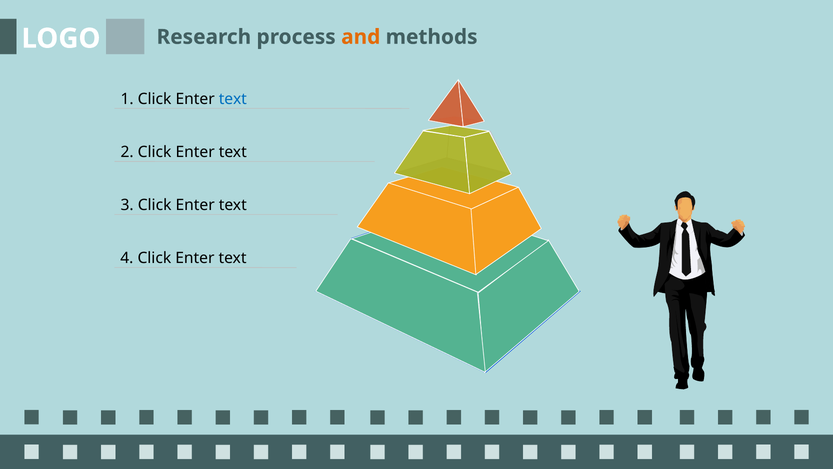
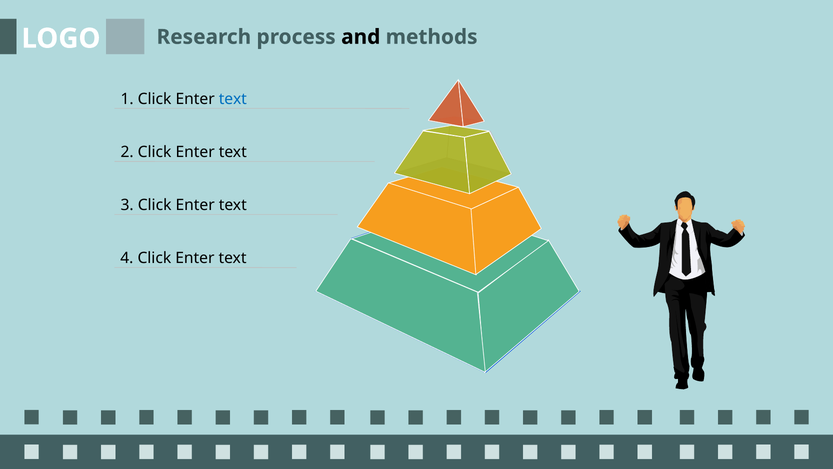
and colour: orange -> black
